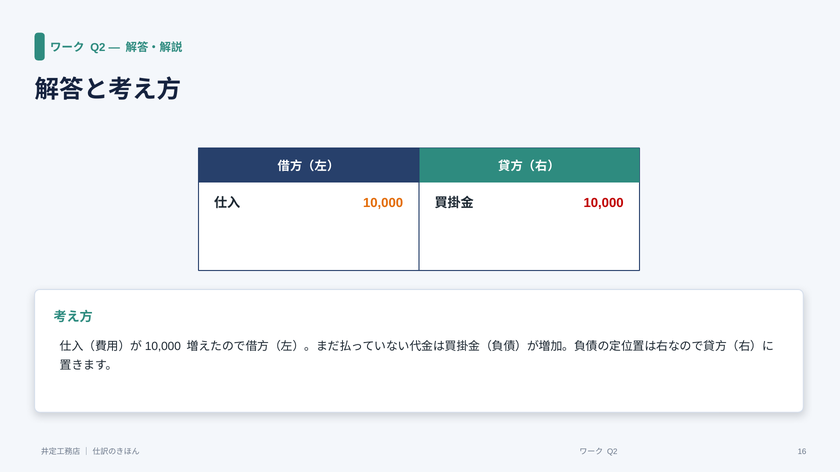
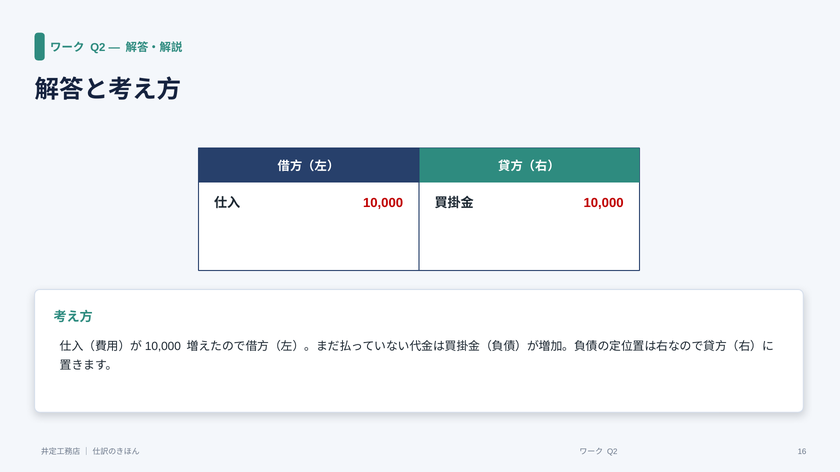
10,000 at (383, 203) colour: orange -> red
